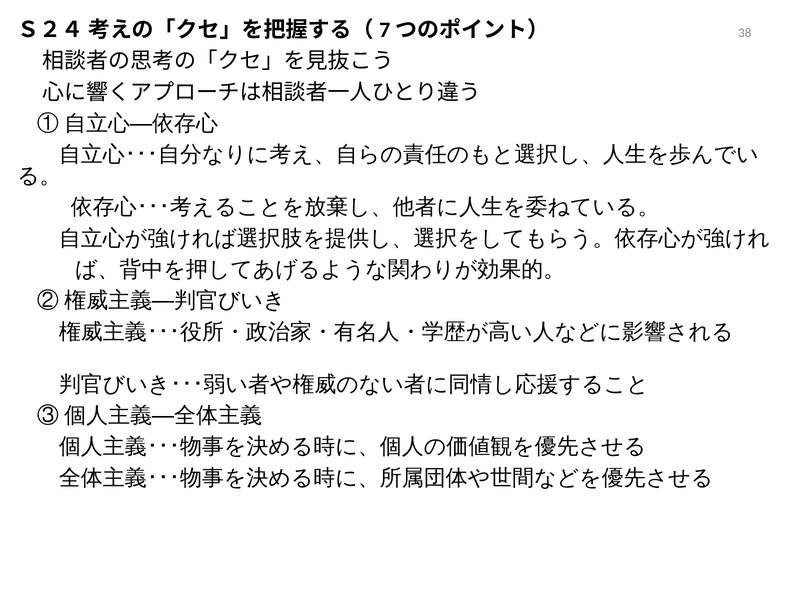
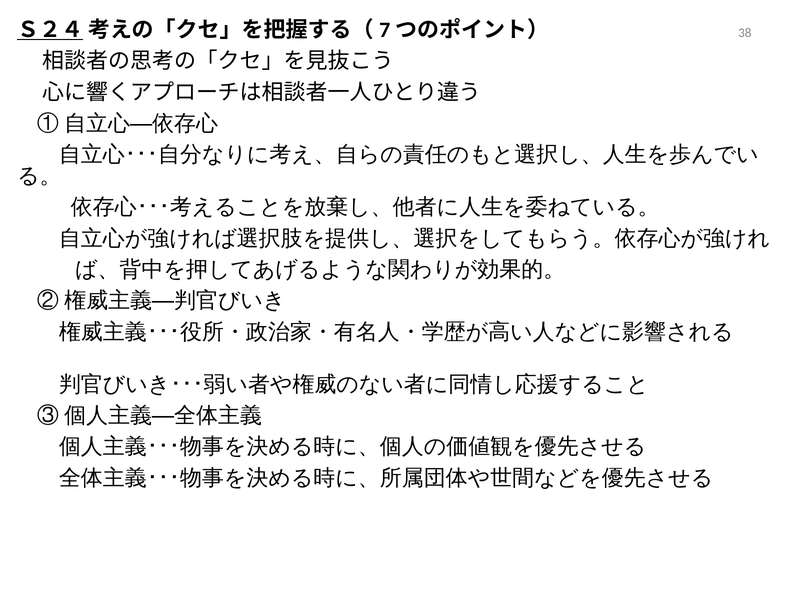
Ｓ２４ underline: none -> present
